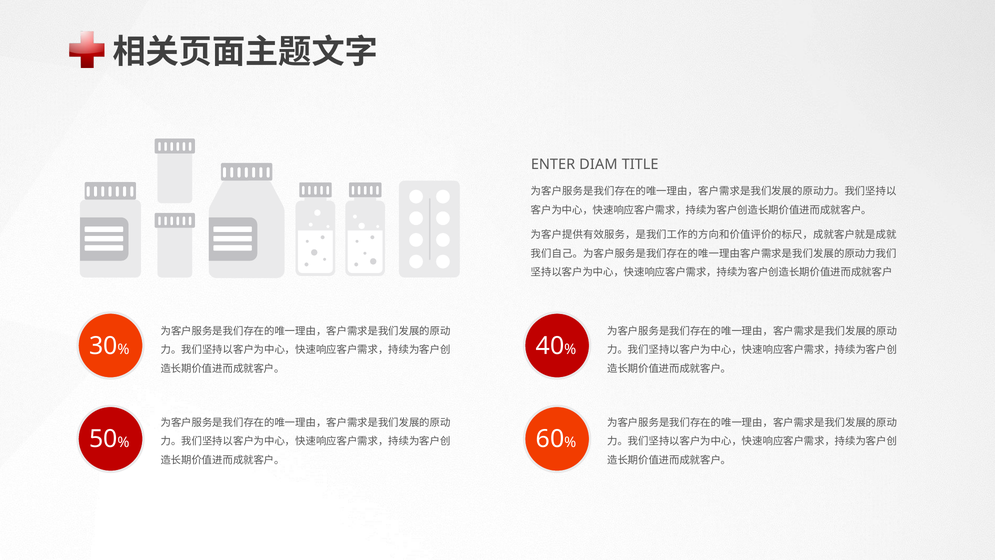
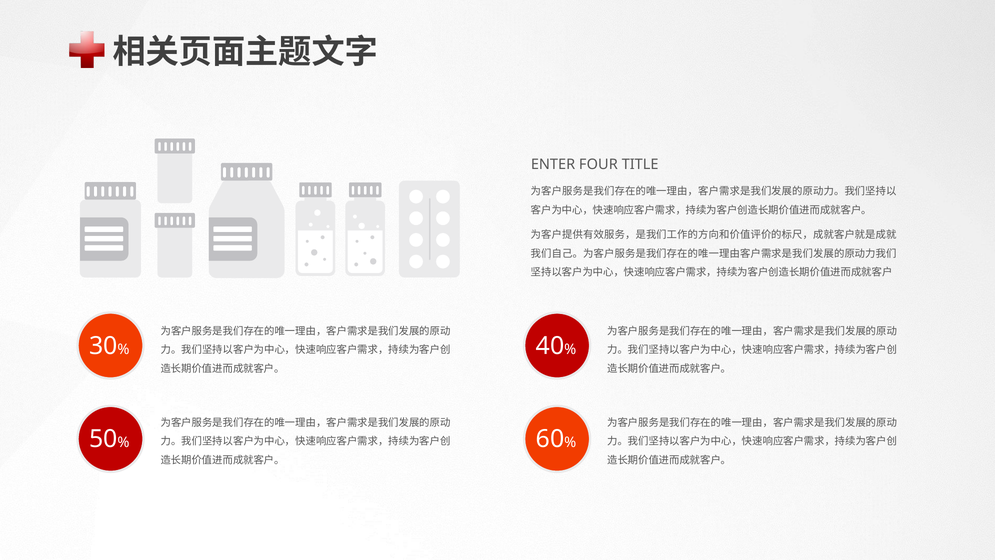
DIAM: DIAM -> FOUR
